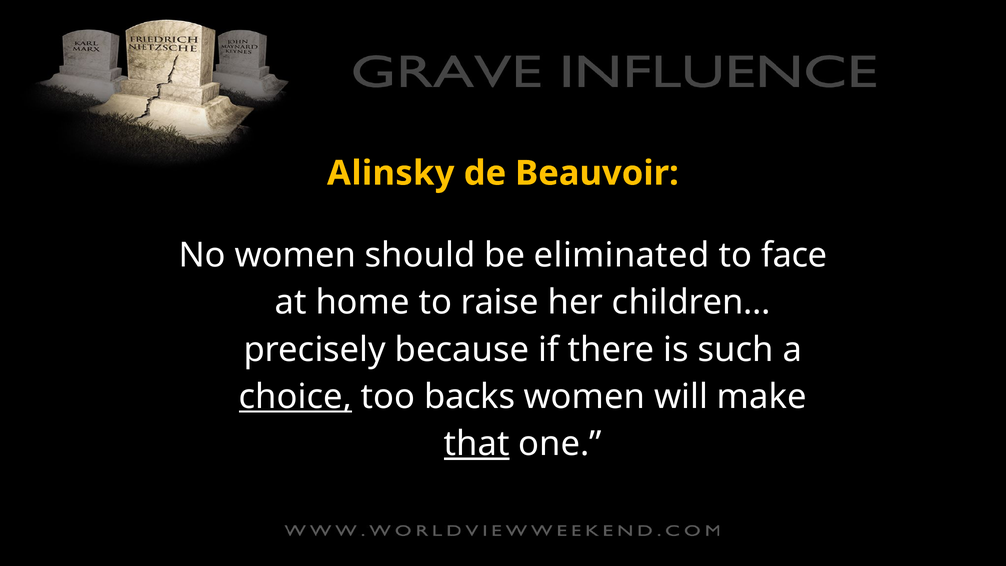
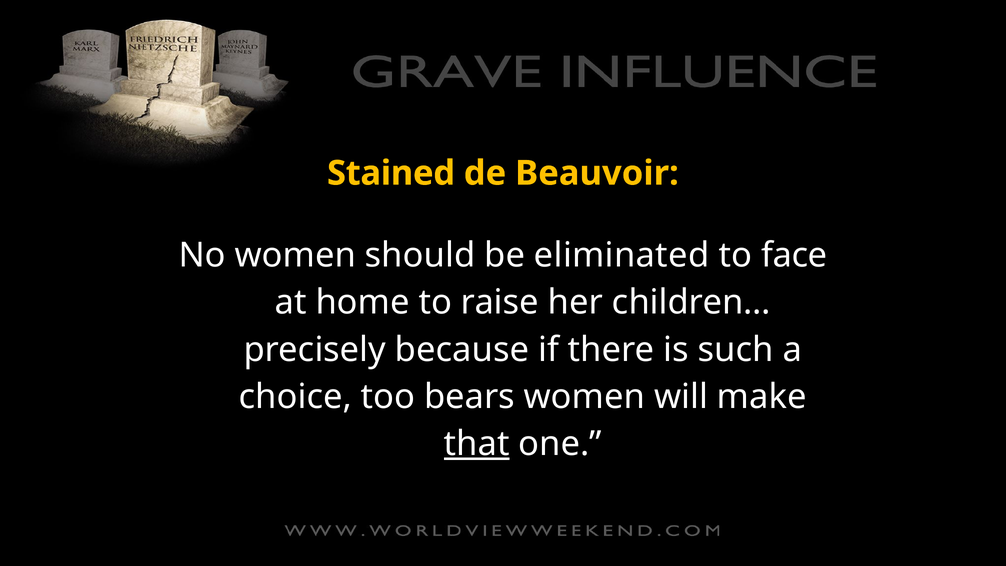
Alinsky: Alinsky -> Stained
choice underline: present -> none
backs: backs -> bears
